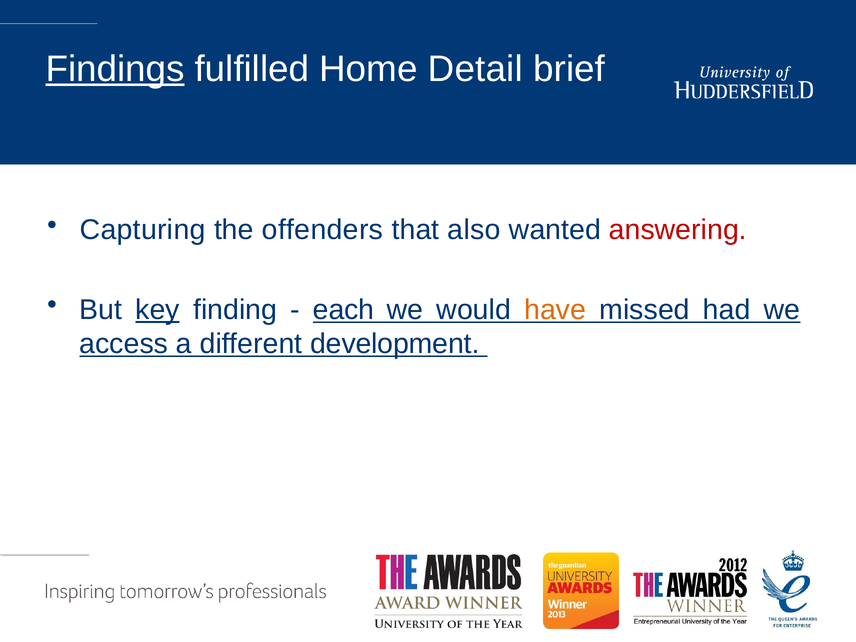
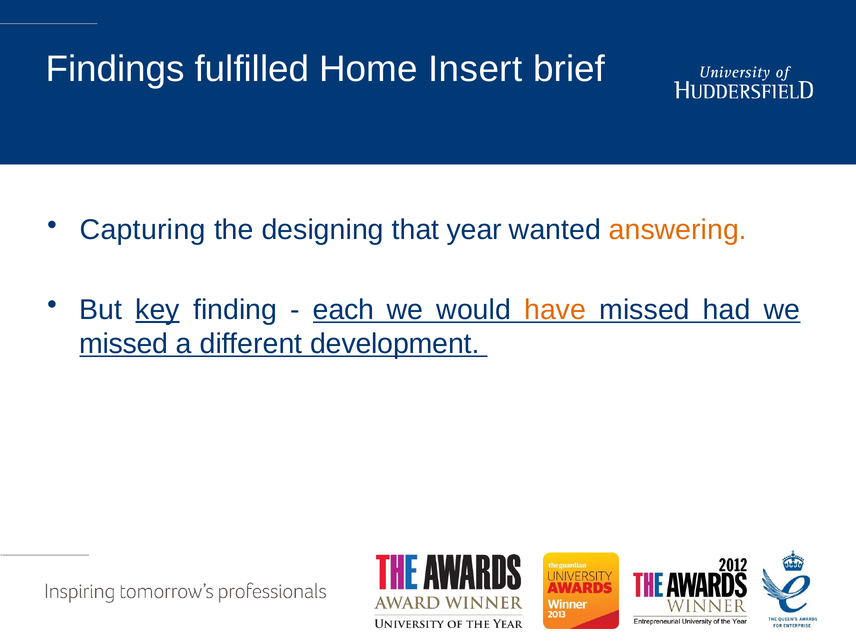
Findings underline: present -> none
Detail: Detail -> Insert
offenders: offenders -> designing
also: also -> year
answering colour: red -> orange
access at (124, 344): access -> missed
